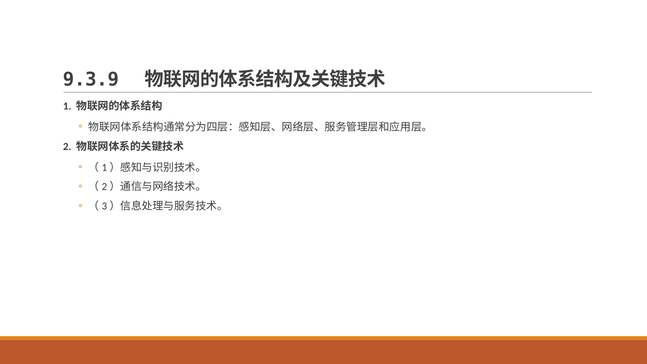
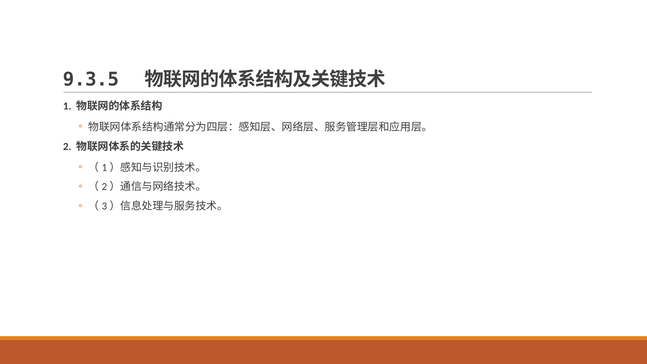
9.3.9: 9.3.9 -> 9.3.5
